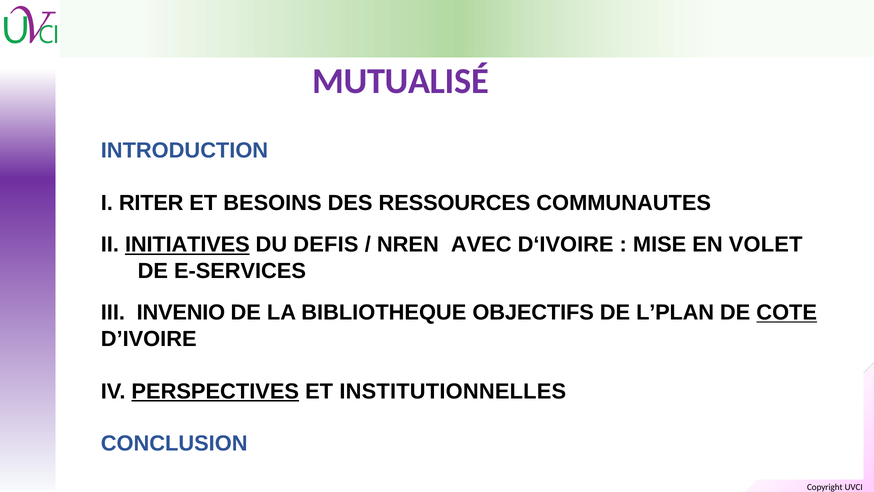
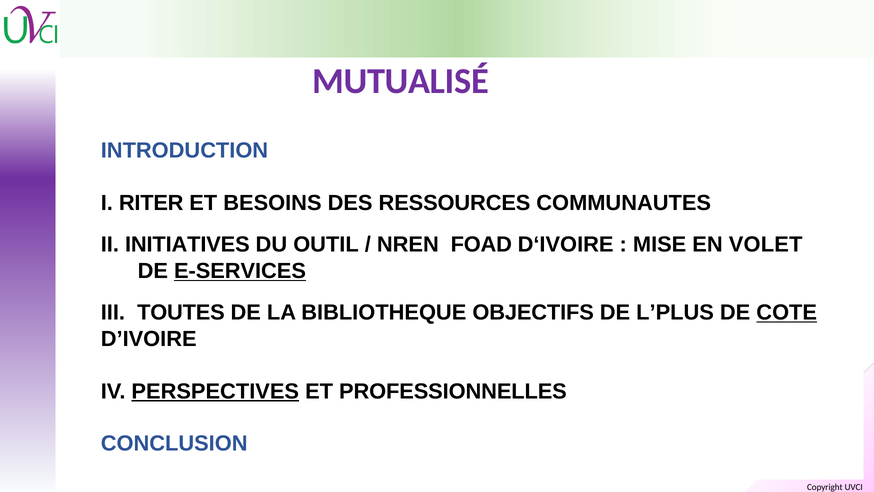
INITIATIVES underline: present -> none
DEFIS: DEFIS -> OUTIL
AVEC: AVEC -> FOAD
E-SERVICES underline: none -> present
INVENIO: INVENIO -> TOUTES
L’PLAN: L’PLAN -> L’PLUS
INSTITUTIONNELLES: INSTITUTIONNELLES -> PROFESSIONNELLES
